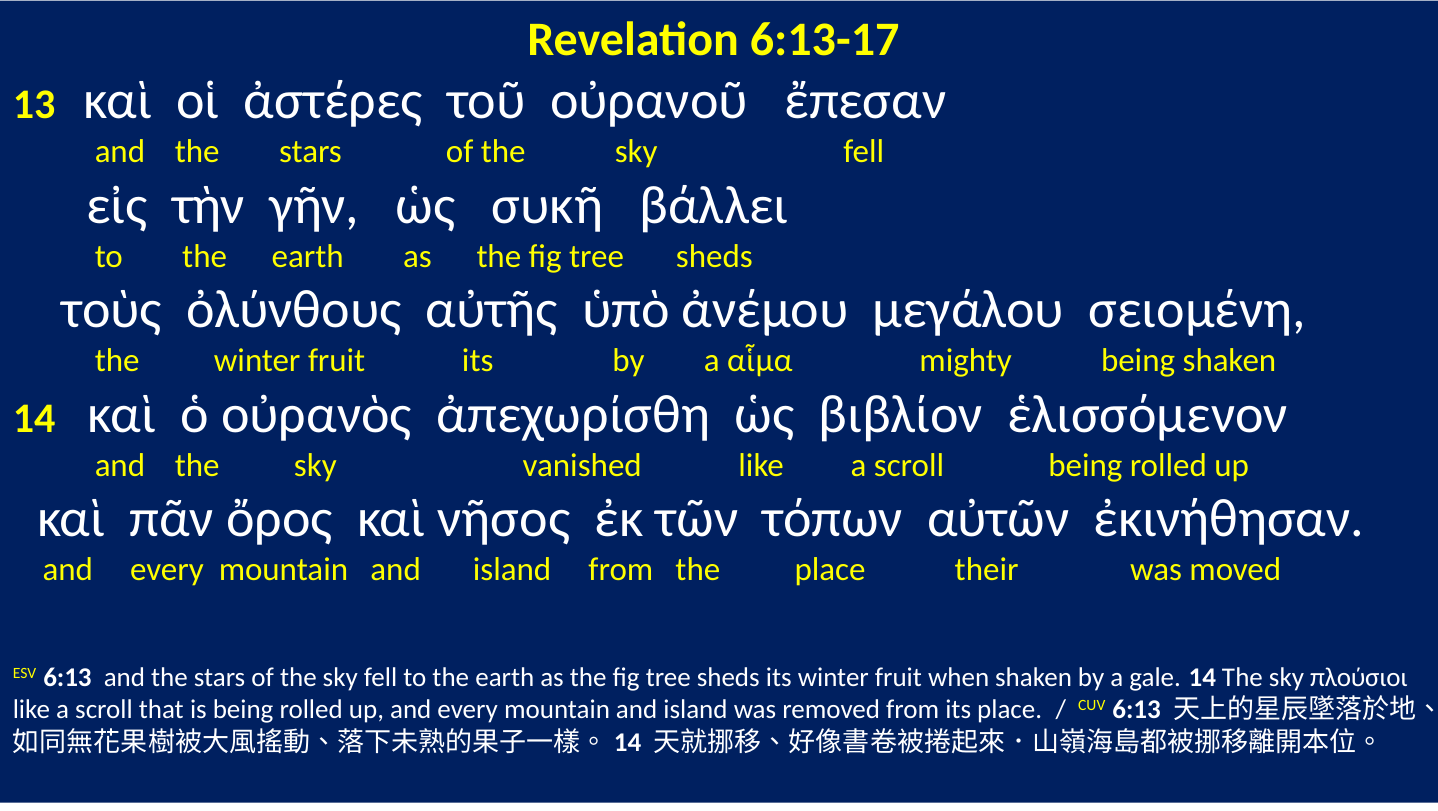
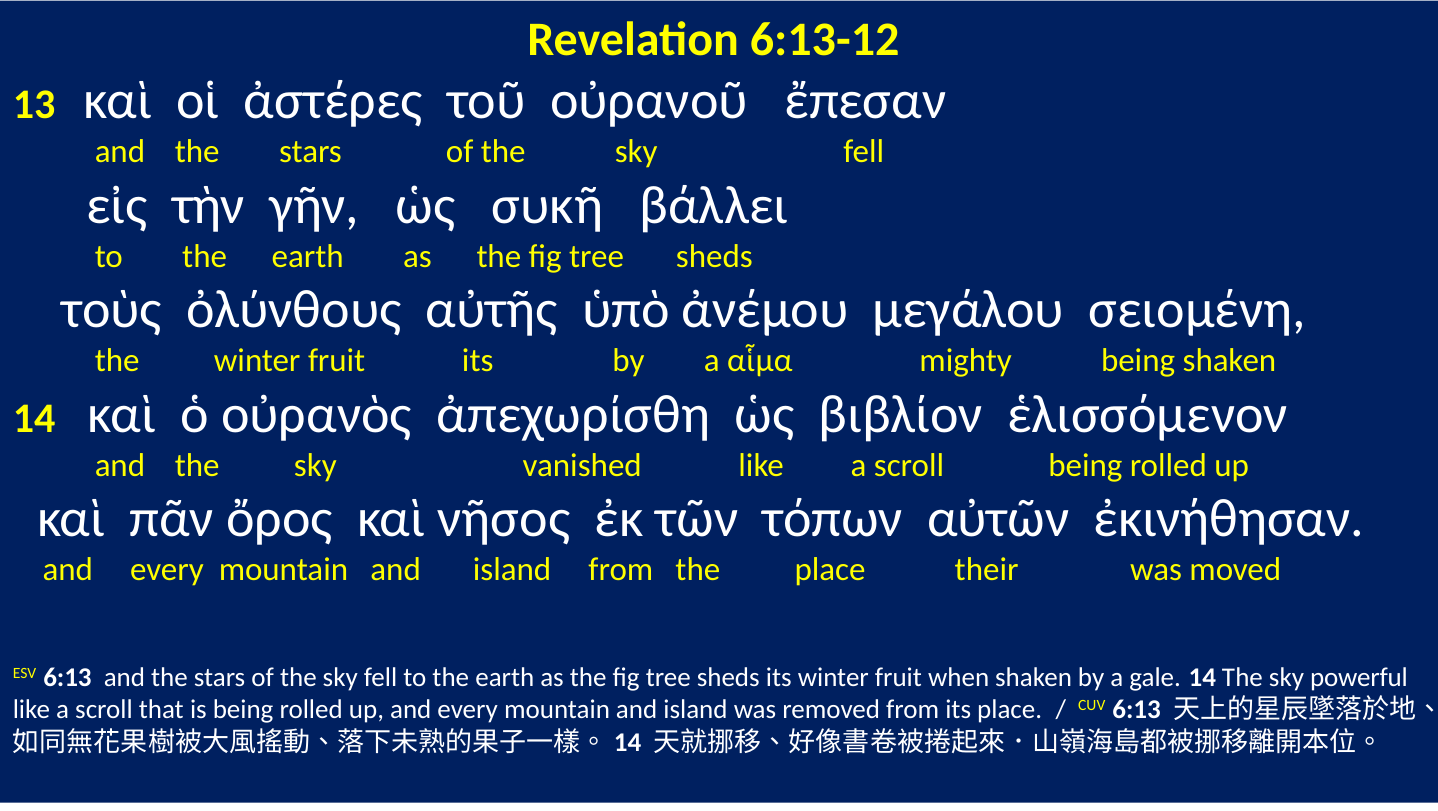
6:13-17: 6:13-17 -> 6:13-12
πλούσιοι: πλούσιοι -> powerful
